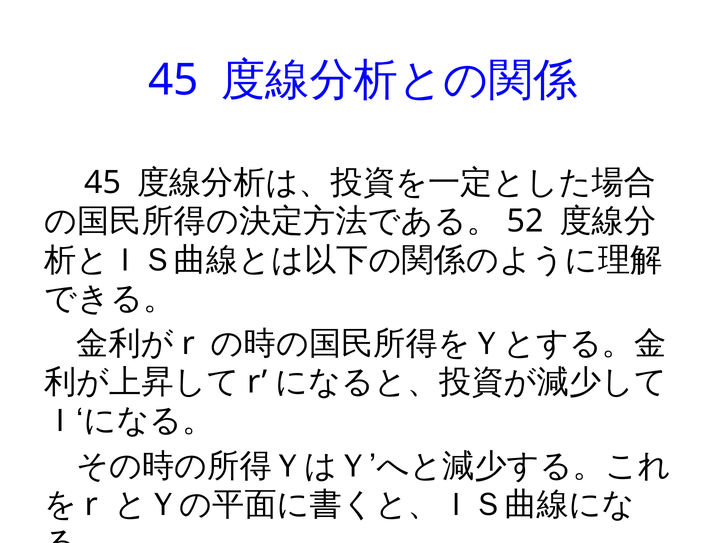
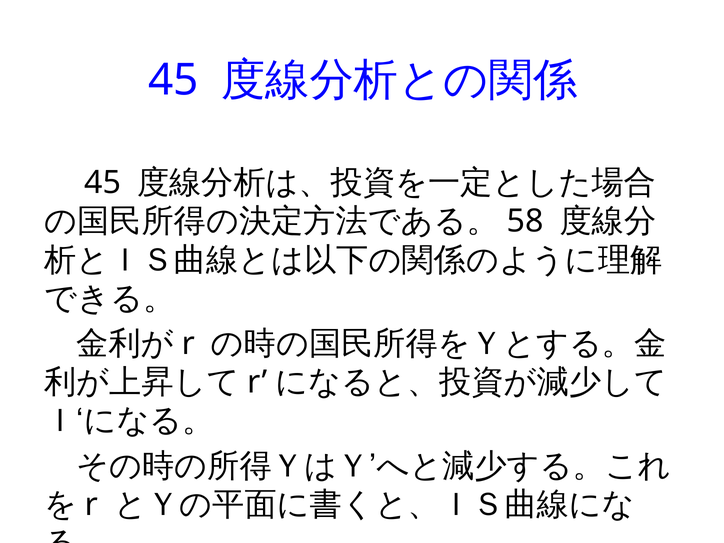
52: 52 -> 58
